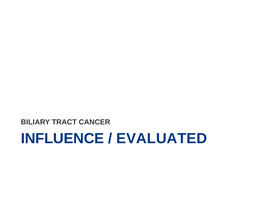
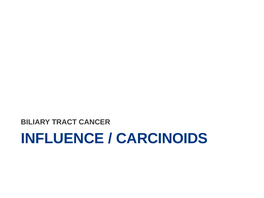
EVALUATED: EVALUATED -> CARCINOIDS
